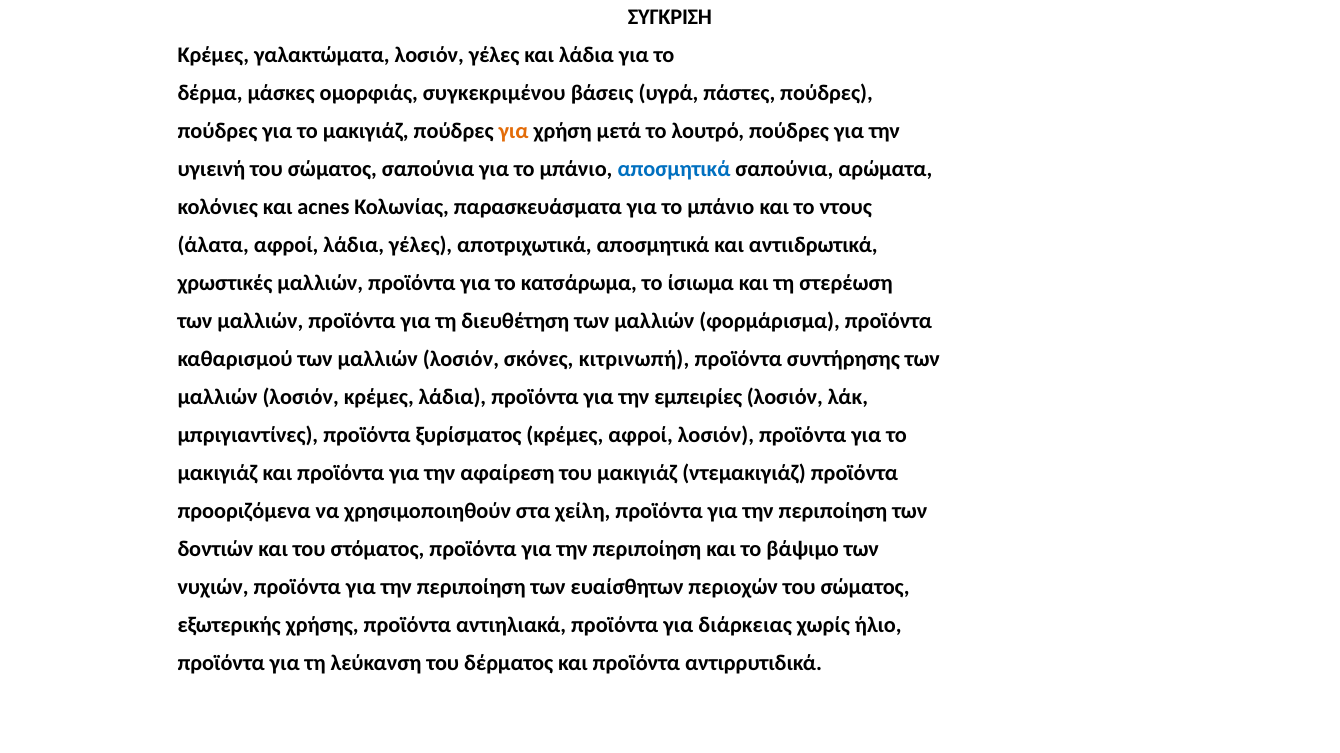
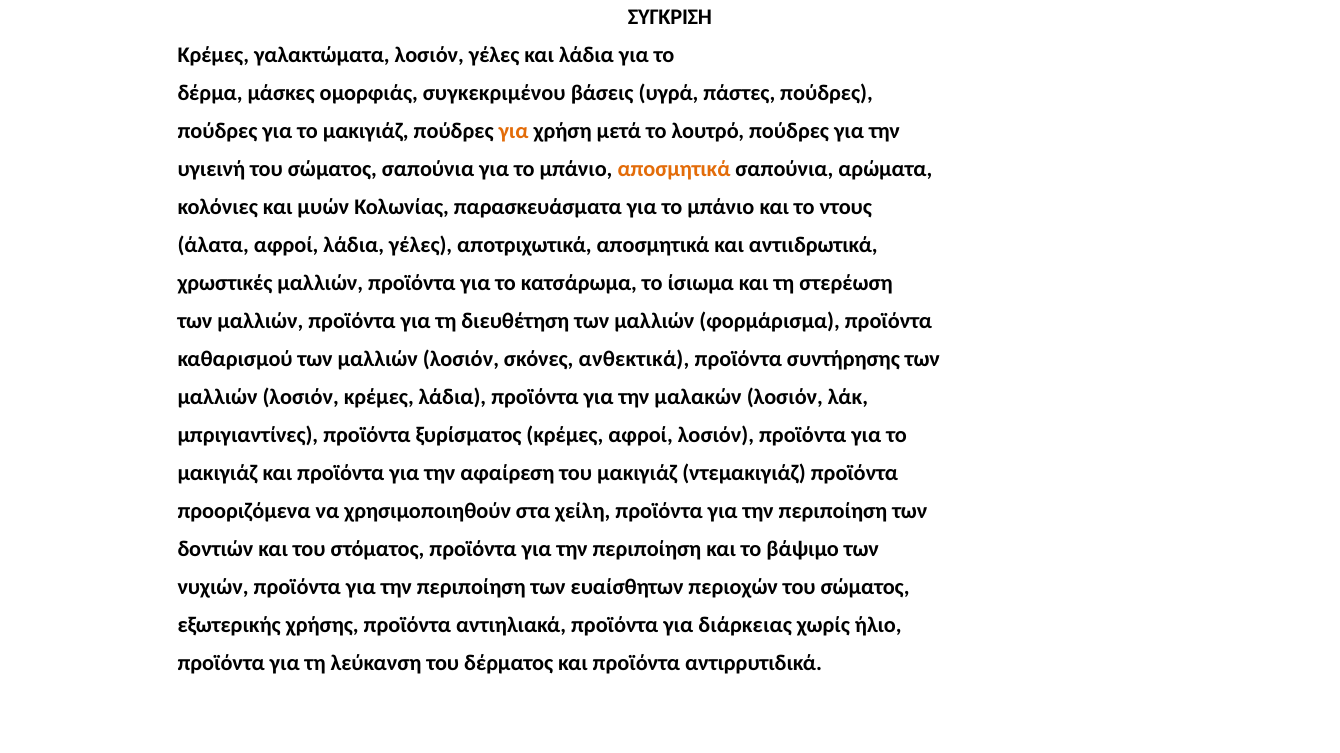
αποσμητικά at (674, 169) colour: blue -> orange
acnes: acnes -> μυών
κιτρινωπή: κιτρινωπή -> ανθεκτικά
εμπειρίες: εμπειρίες -> μαλακών
